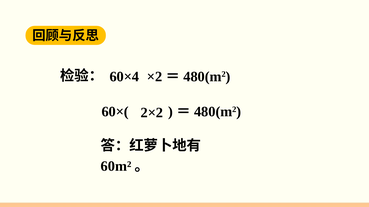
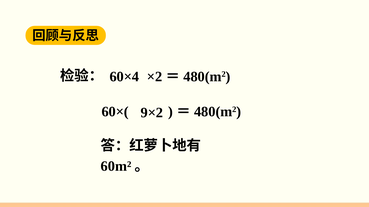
2×2: 2×2 -> 9×2
